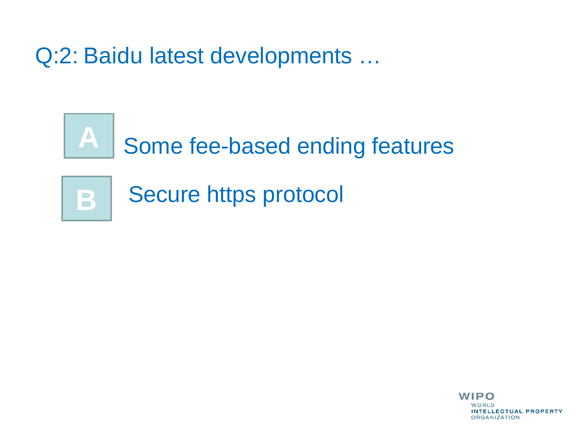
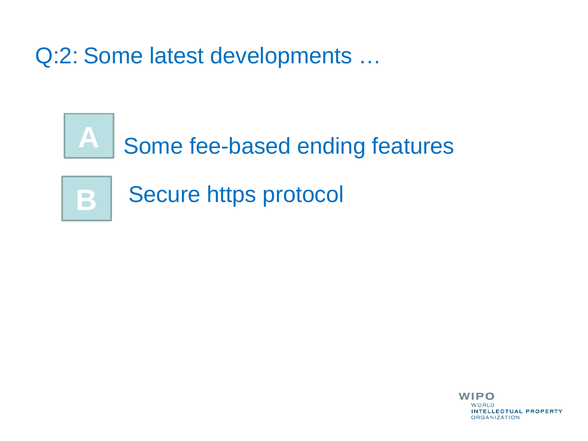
Q:2 Baidu: Baidu -> Some
